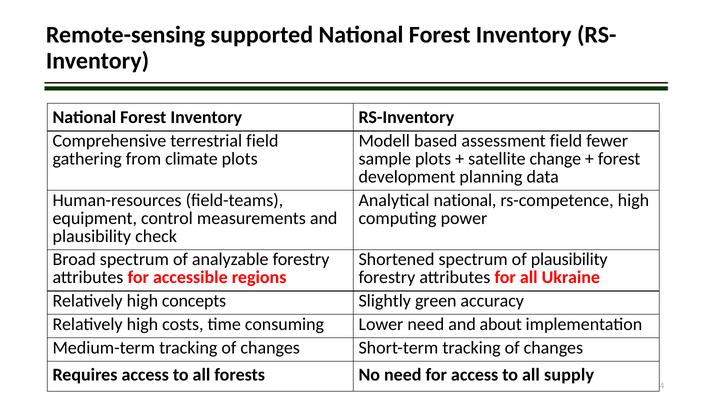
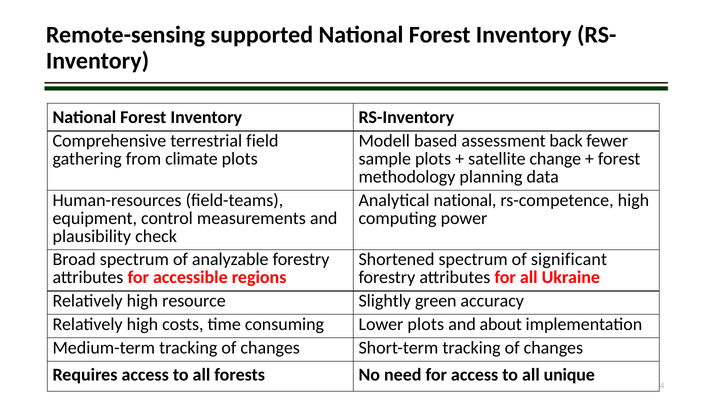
assessment field: field -> back
development: development -> methodology
of plausibility: plausibility -> significant
concepts: concepts -> resource
Lower need: need -> plots
supply: supply -> unique
